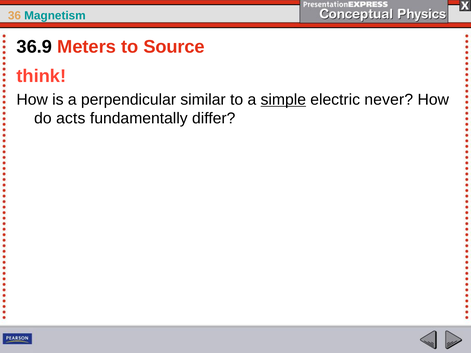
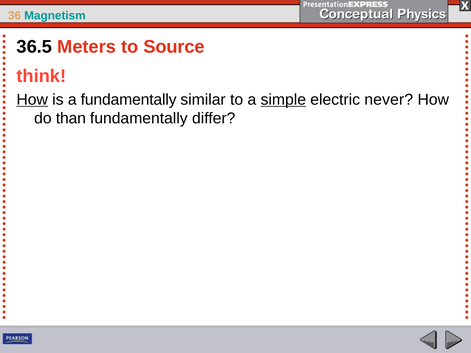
36.9: 36.9 -> 36.5
How at (32, 100) underline: none -> present
a perpendicular: perpendicular -> fundamentally
acts: acts -> than
